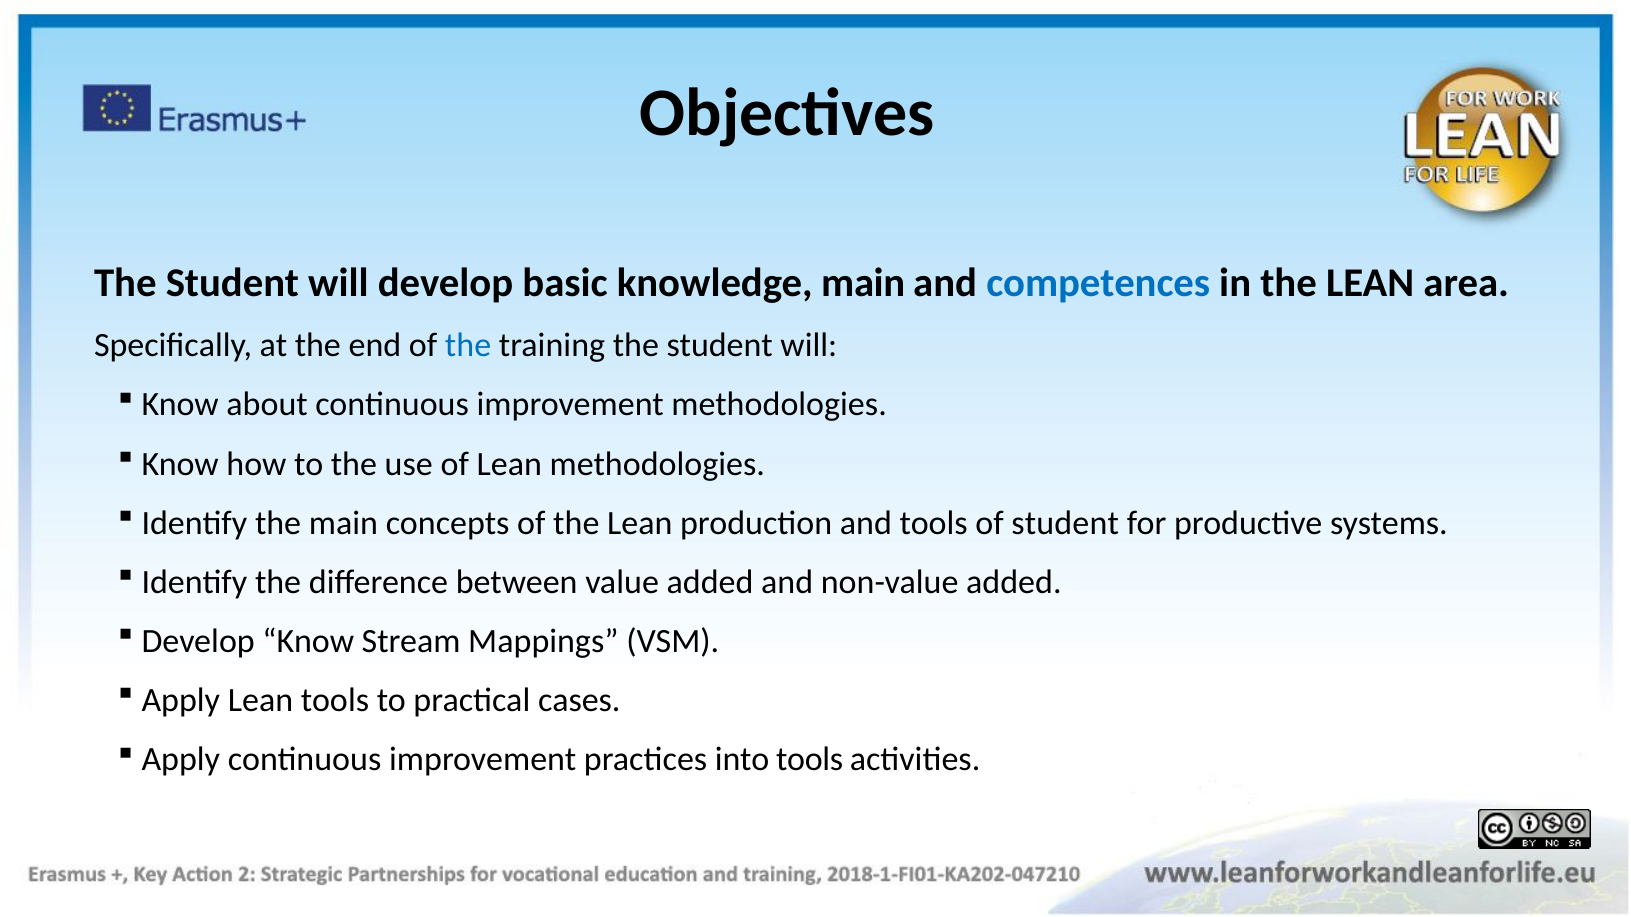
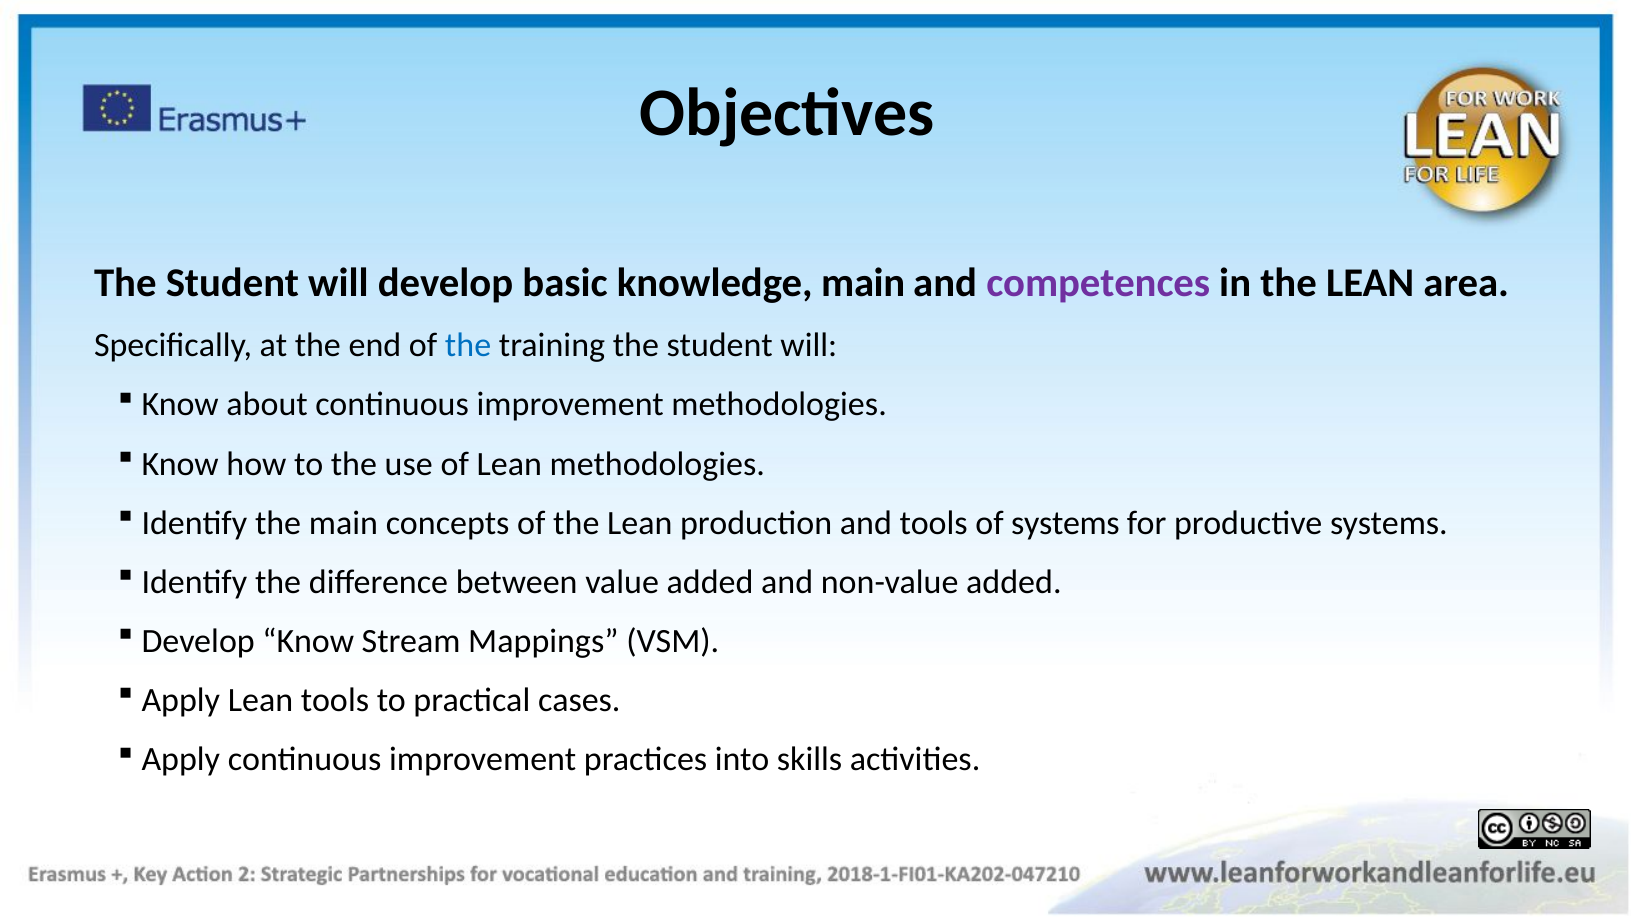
competences colour: blue -> purple
of student: student -> systems
into tools: tools -> skills
